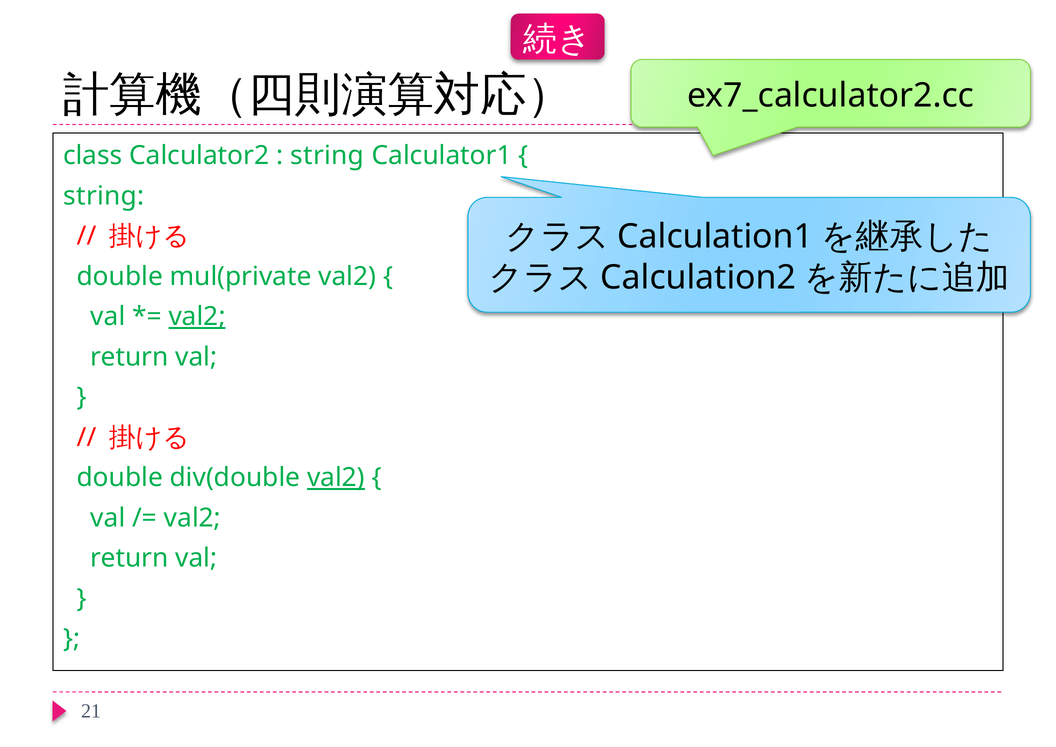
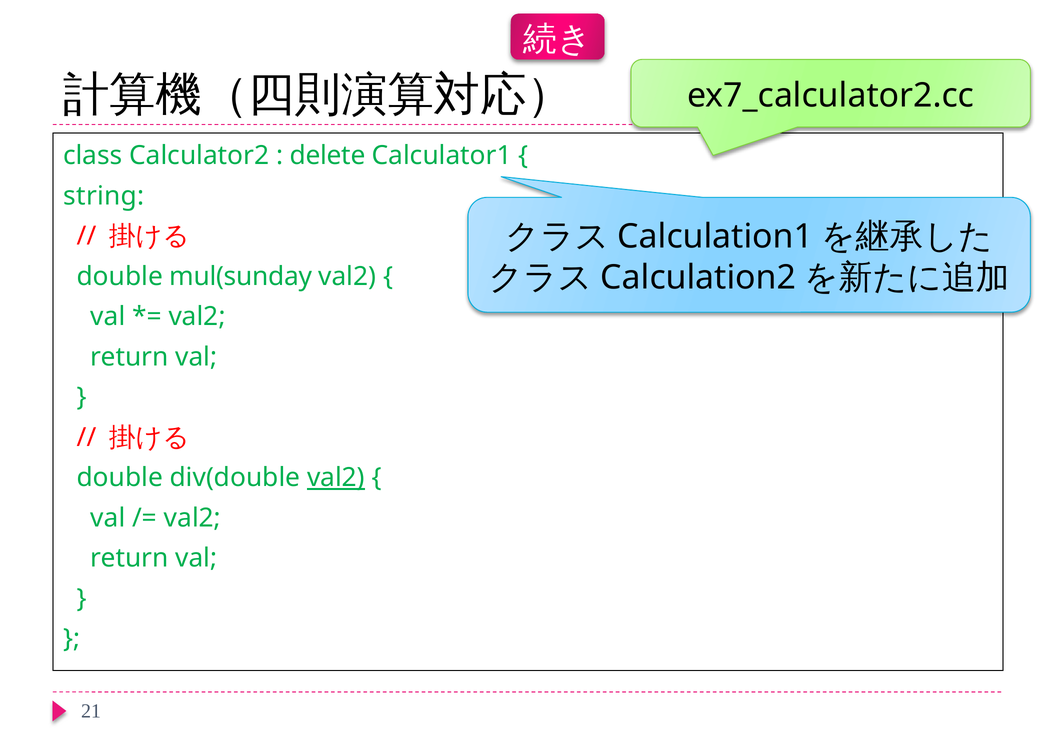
string at (327, 156): string -> delete
mul(private: mul(private -> mul(sunday
val2 at (197, 317) underline: present -> none
